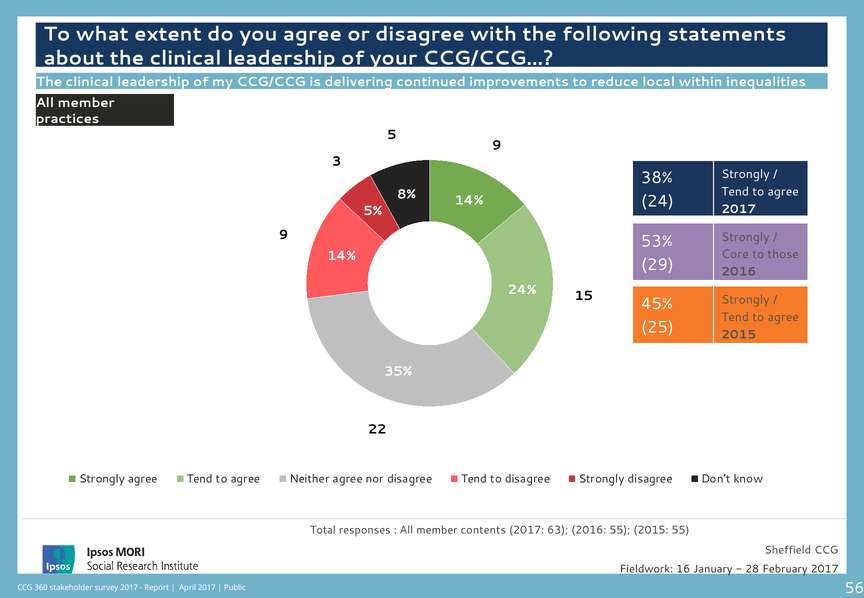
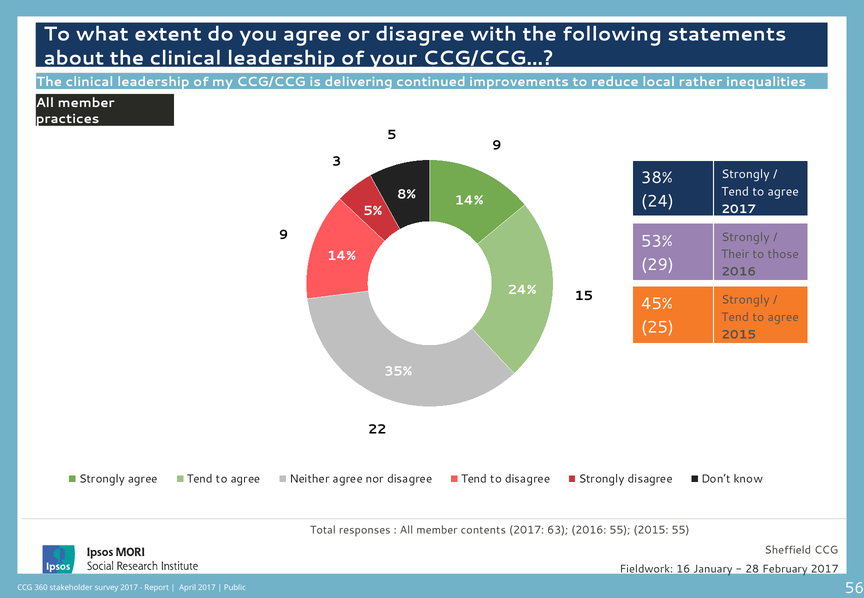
within: within -> rather
Core: Core -> Their
